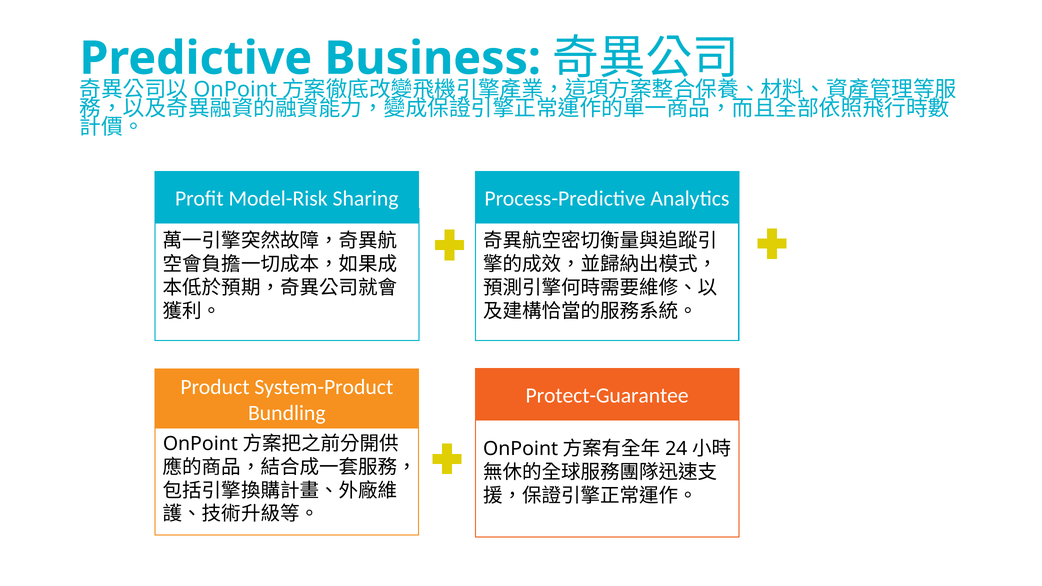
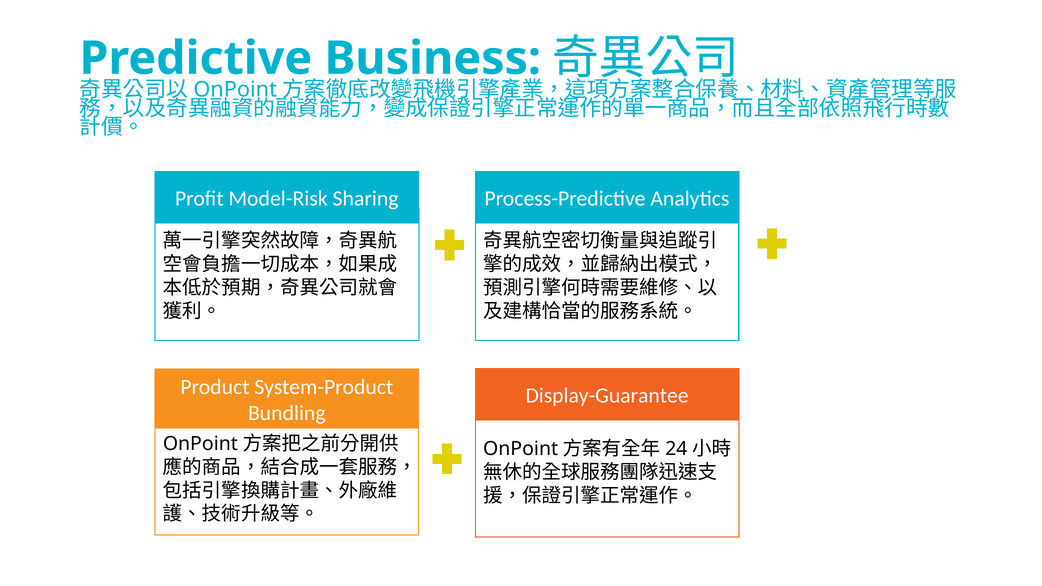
Protect-Guarantee: Protect-Guarantee -> Display-Guarantee
